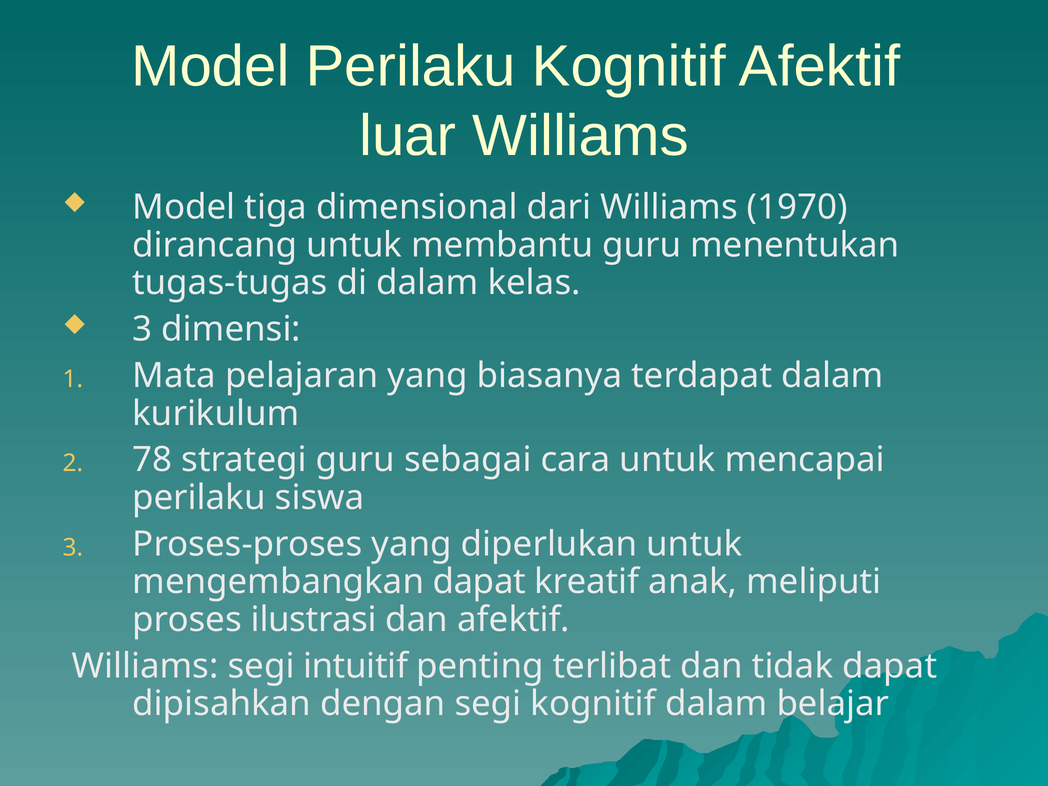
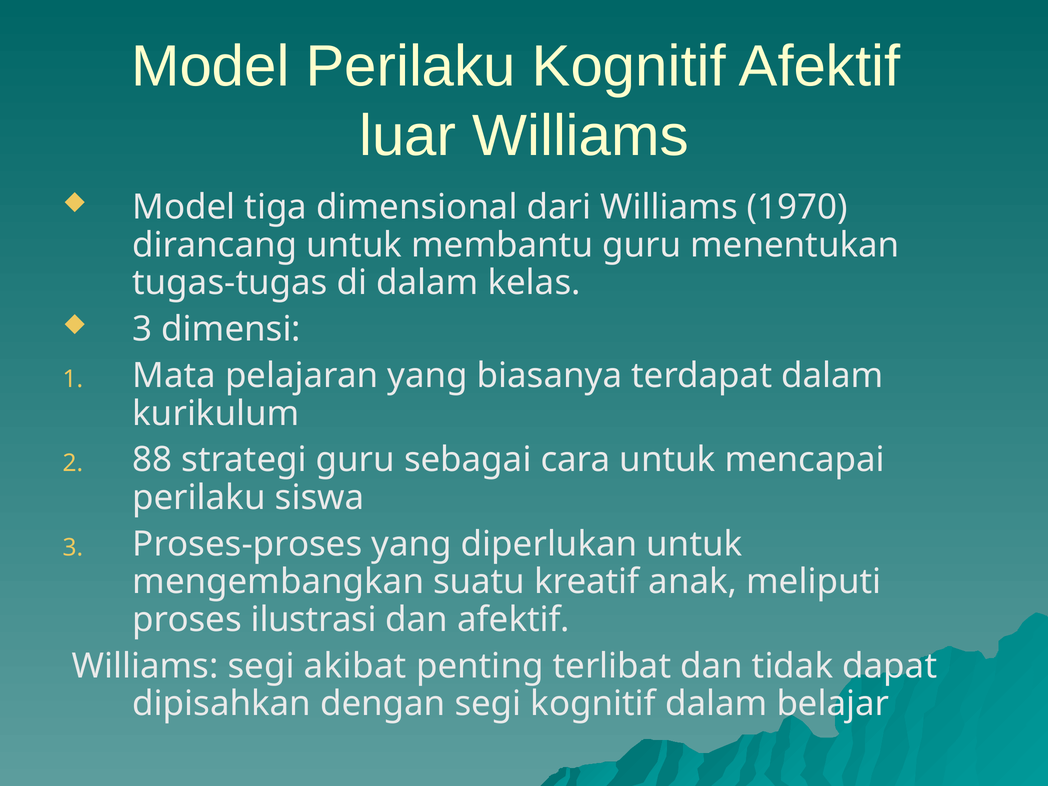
78: 78 -> 88
mengembangkan dapat: dapat -> suatu
intuitif: intuitif -> akibat
